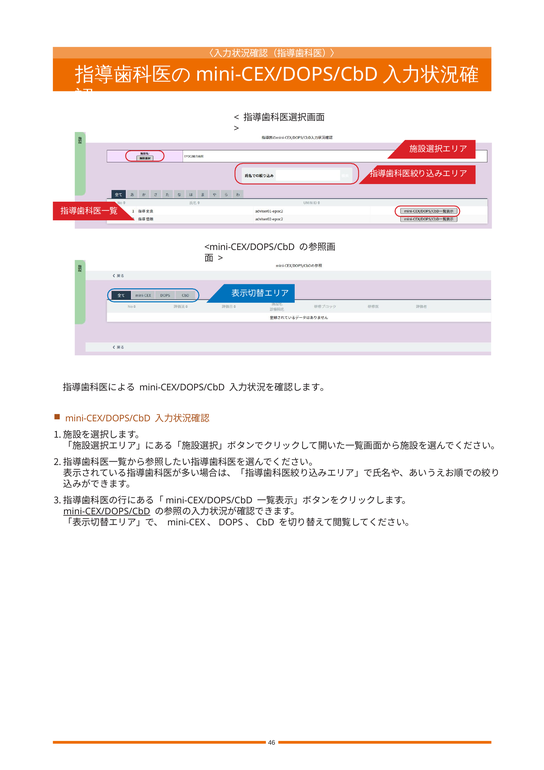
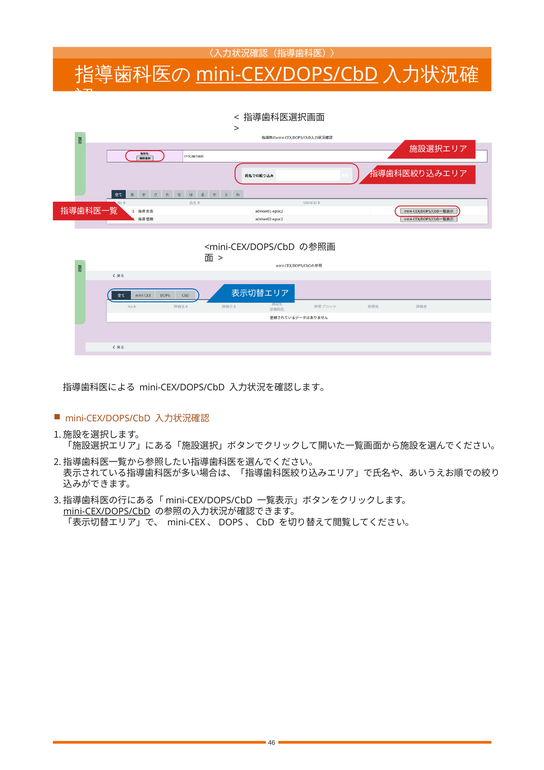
mini-CEX/DOPS/CbD at (287, 75) underline: none -> present
